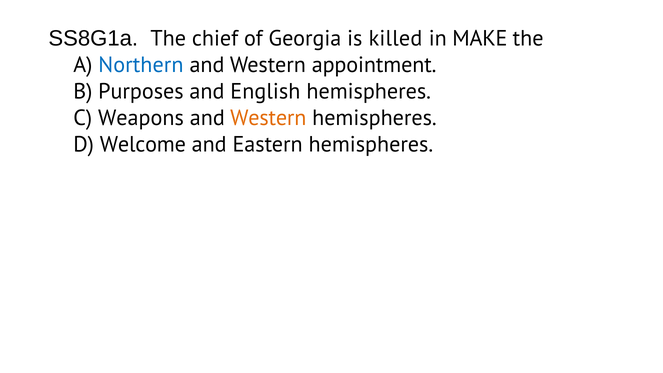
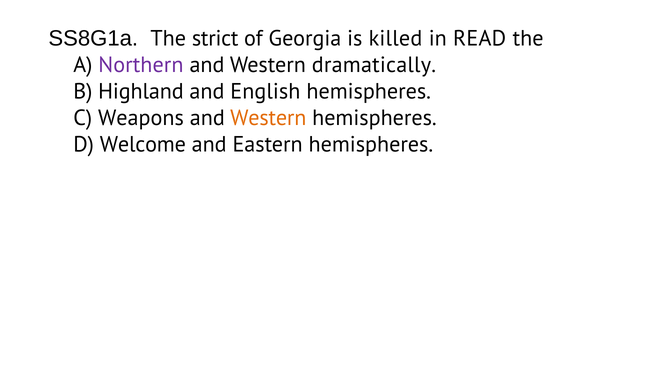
chief: chief -> strict
MAKE: MAKE -> READ
Northern colour: blue -> purple
appointment: appointment -> dramatically
Purposes: Purposes -> Highland
